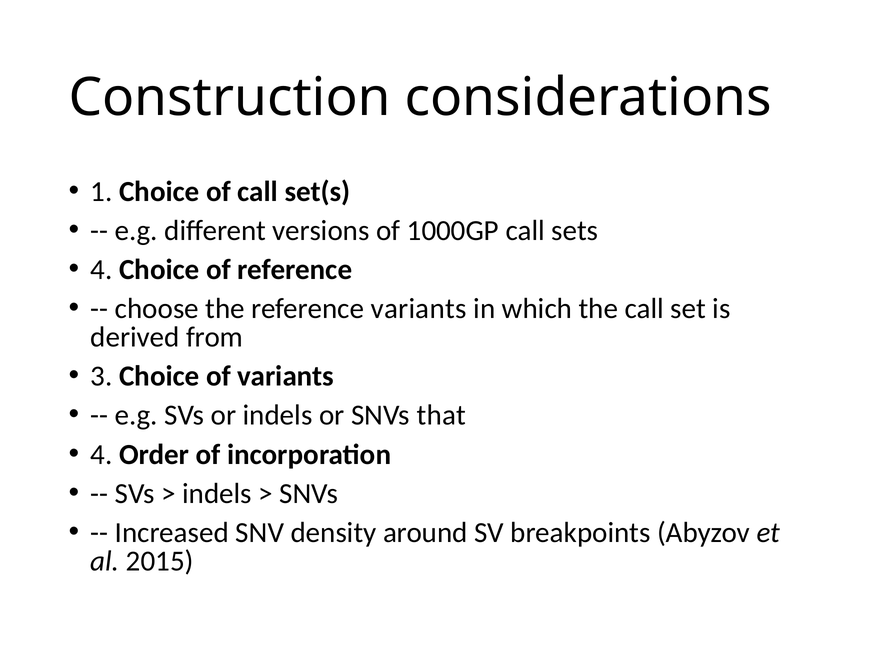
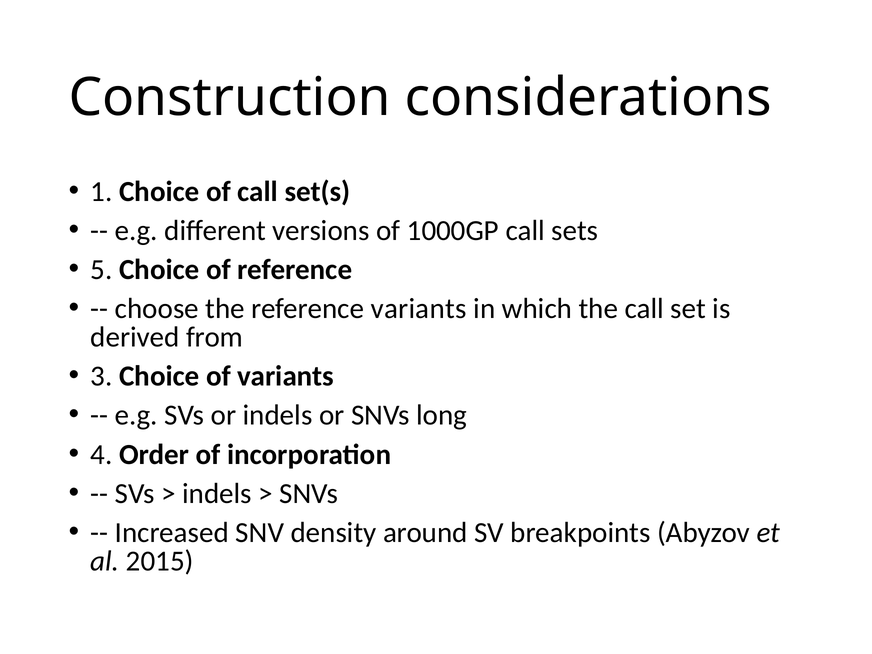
4 at (101, 270): 4 -> 5
that: that -> long
